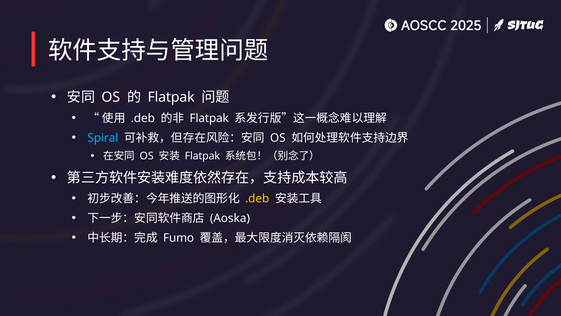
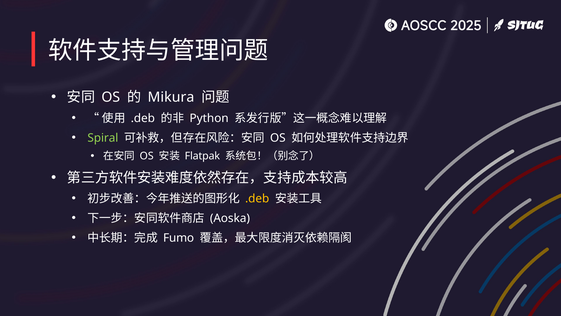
Flatpak at (171, 97): Flatpak -> Mikura
Flatpak at (209, 118): Flatpak -> Python
Spiral colour: light blue -> light green
